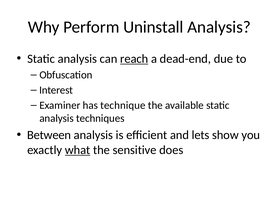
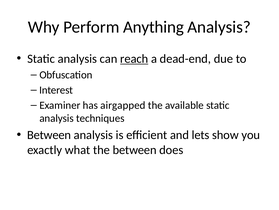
Uninstall: Uninstall -> Anything
technique: technique -> airgapped
what underline: present -> none
the sensitive: sensitive -> between
